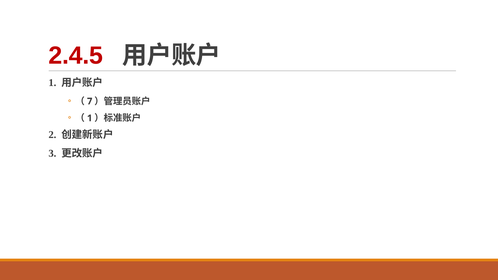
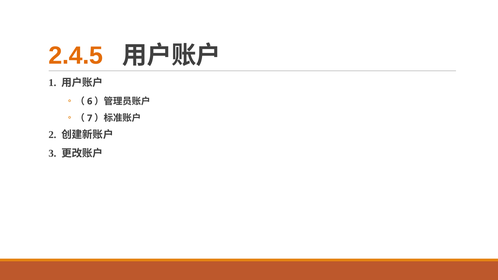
2.4.5 colour: red -> orange
7: 7 -> 6
1 at (90, 118): 1 -> 7
